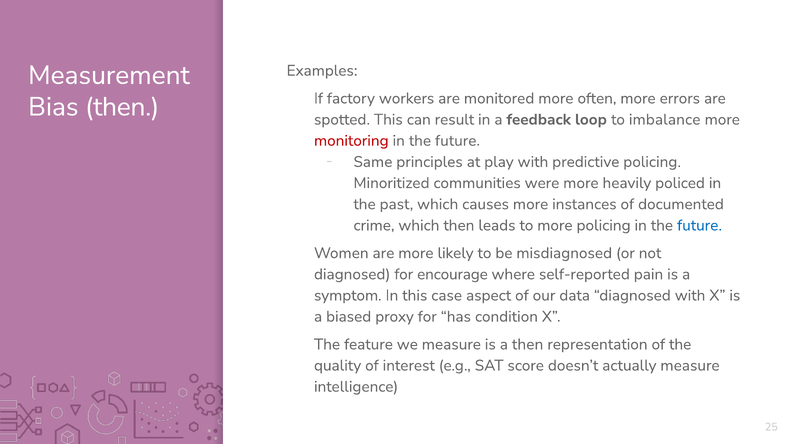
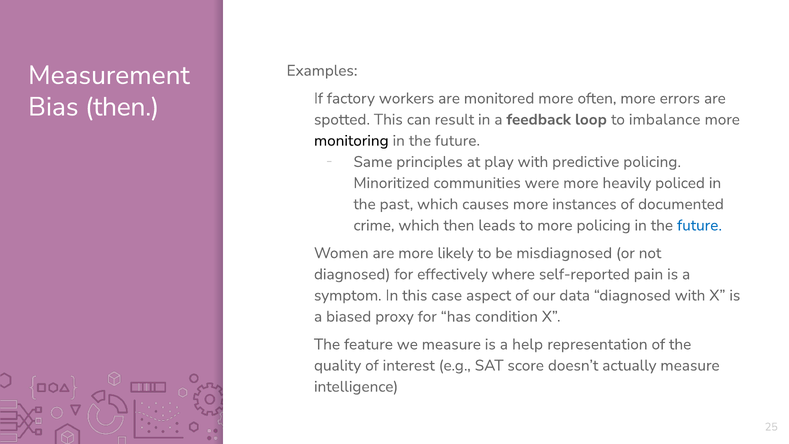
monitoring colour: red -> black
encourage: encourage -> effectively
a then: then -> help
